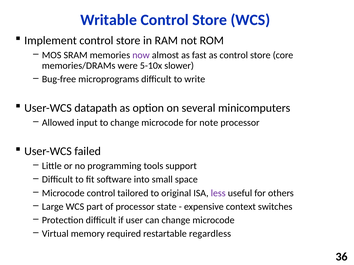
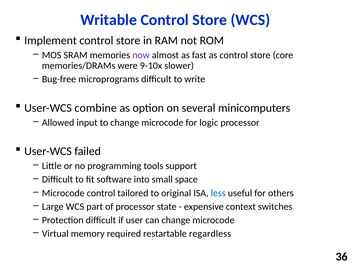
5-10x: 5-10x -> 9-10x
datapath: datapath -> combine
note: note -> logic
less colour: purple -> blue
